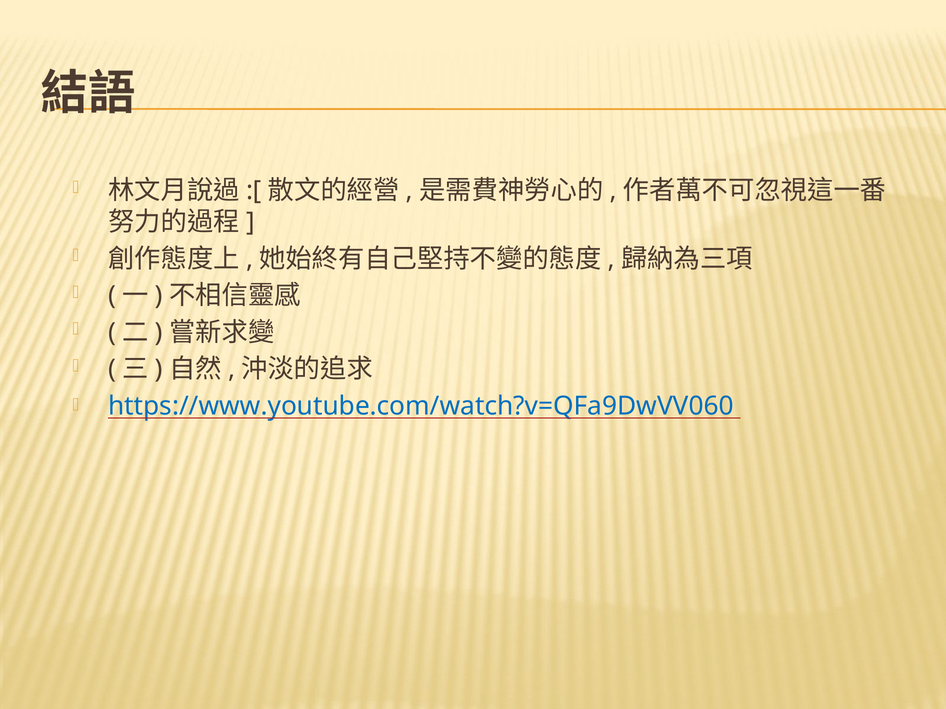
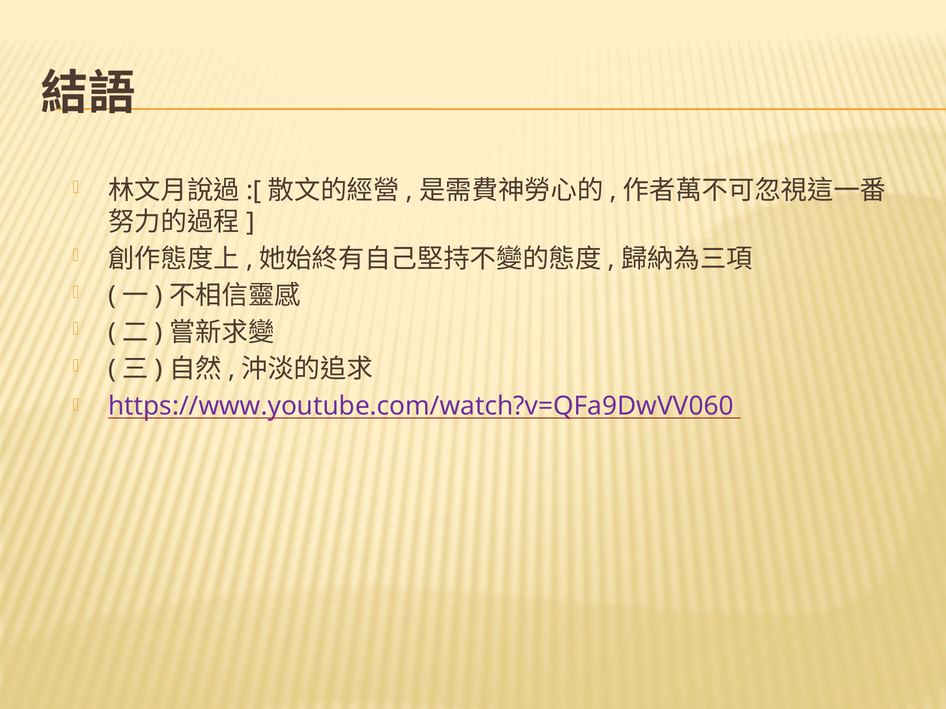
https://www.youtube.com/watch?v=QFa9DwVV060 colour: blue -> purple
